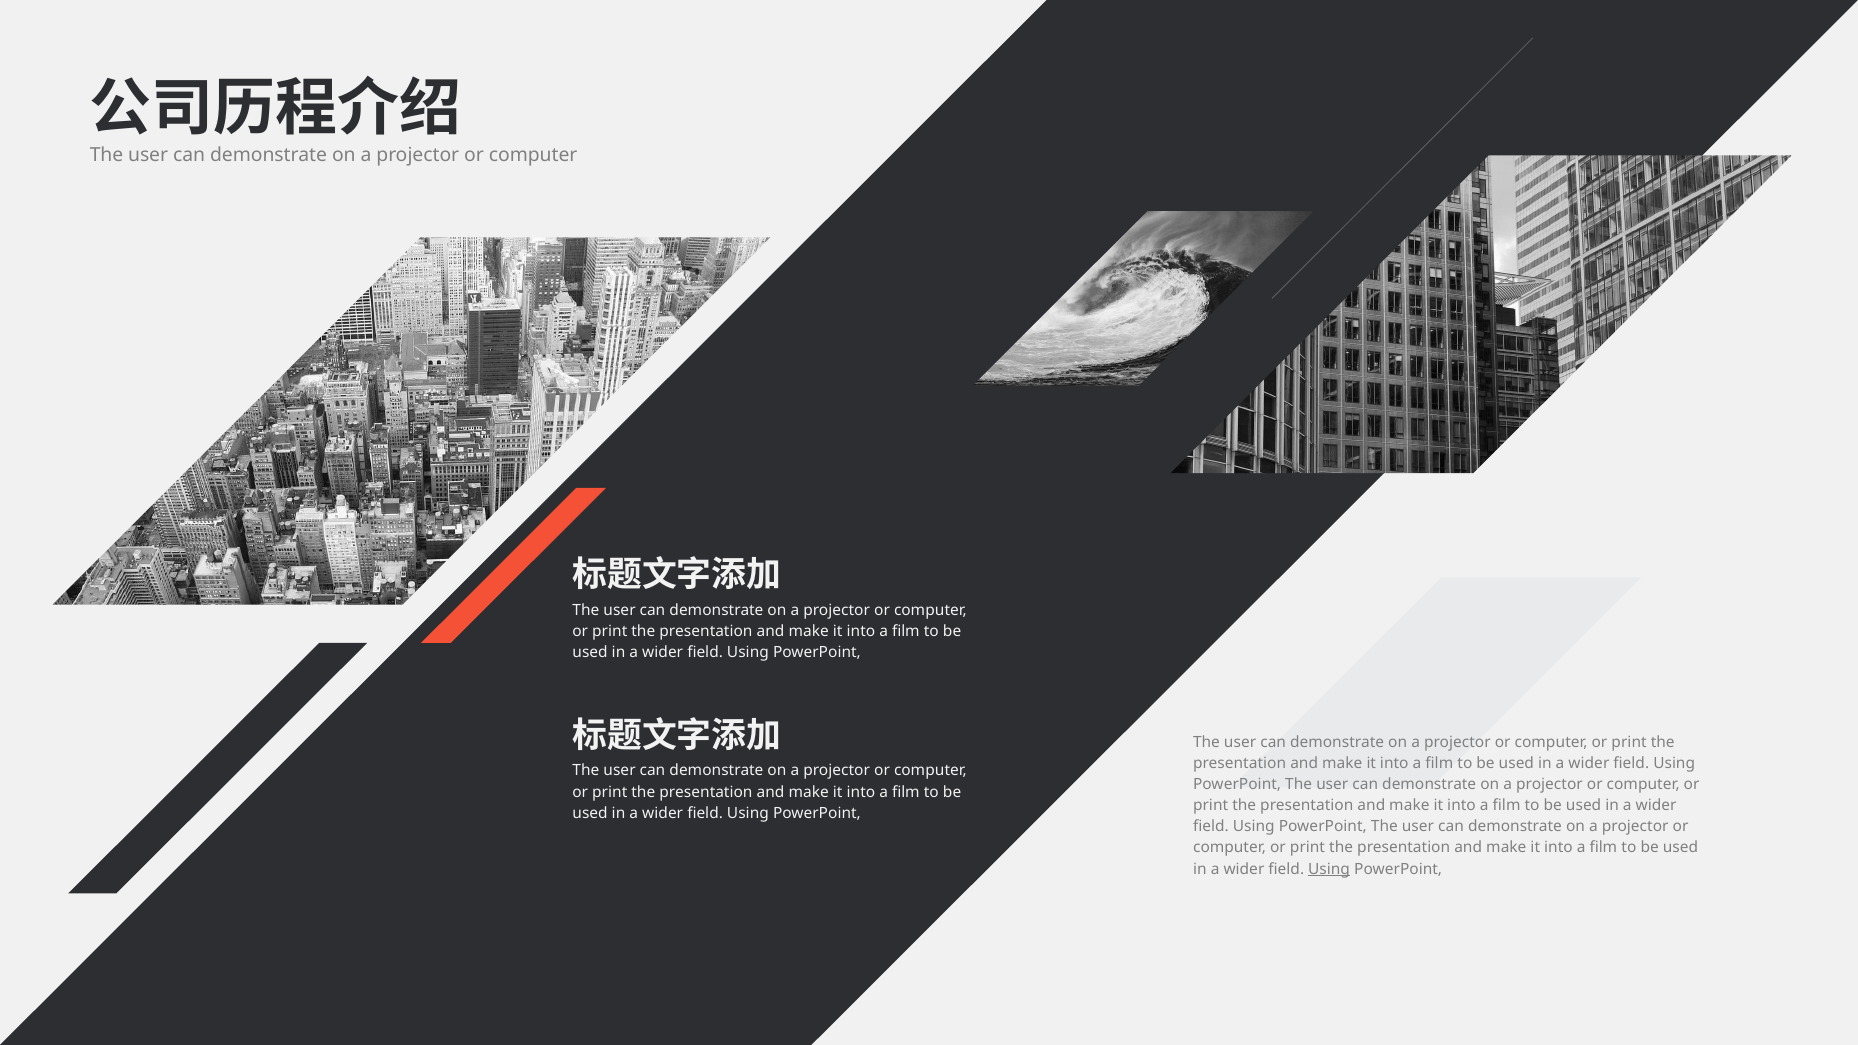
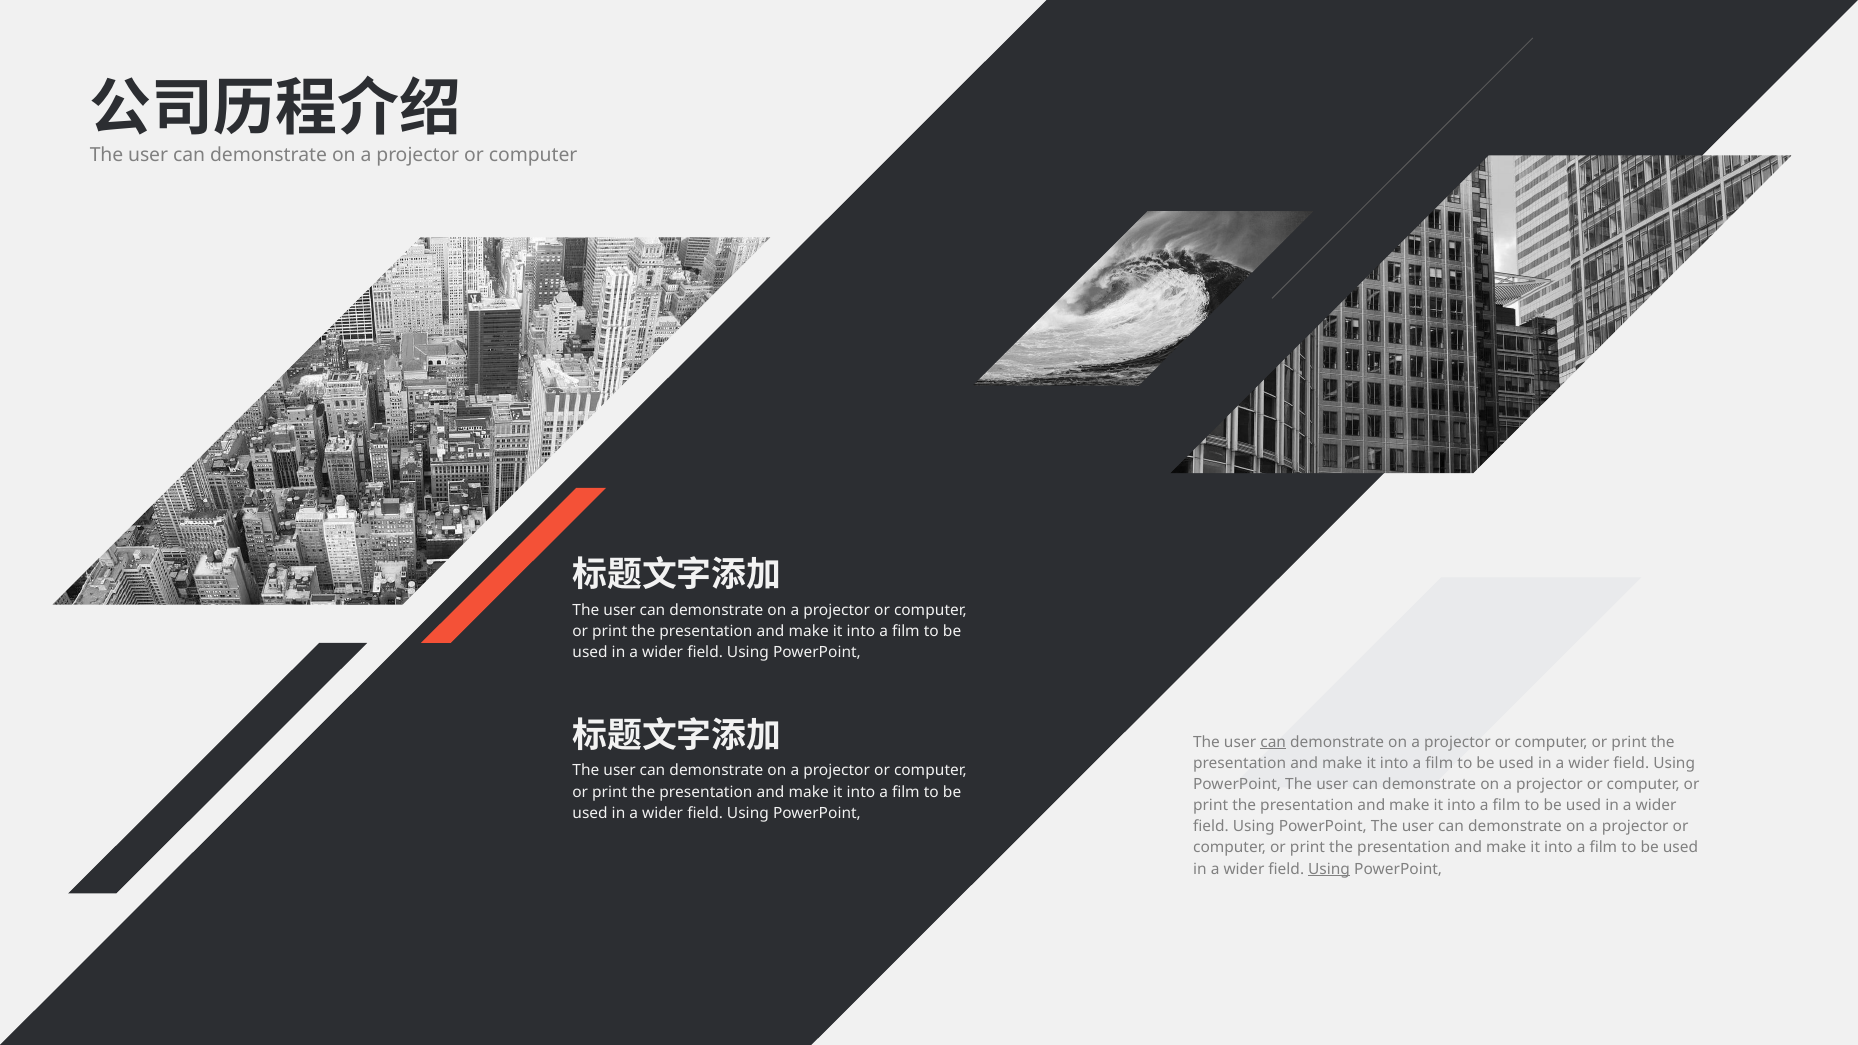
can at (1273, 742) underline: none -> present
